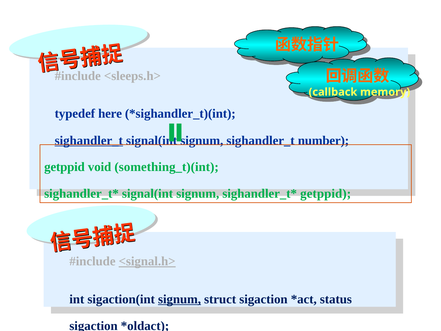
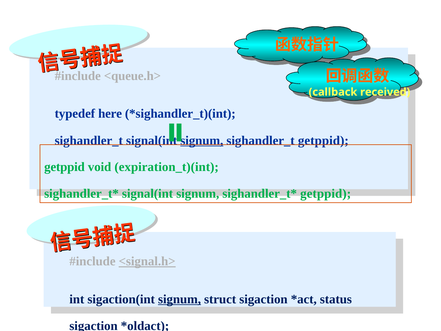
<sleeps.h>: <sleeps.h> -> <queue.h>
memory: memory -> received
sighandler_t at (89, 140) underline: present -> none
signum at (202, 140) underline: none -> present
sighandler_t number: number -> getppid
something_t)(int: something_t)(int -> expiration_t)(int
